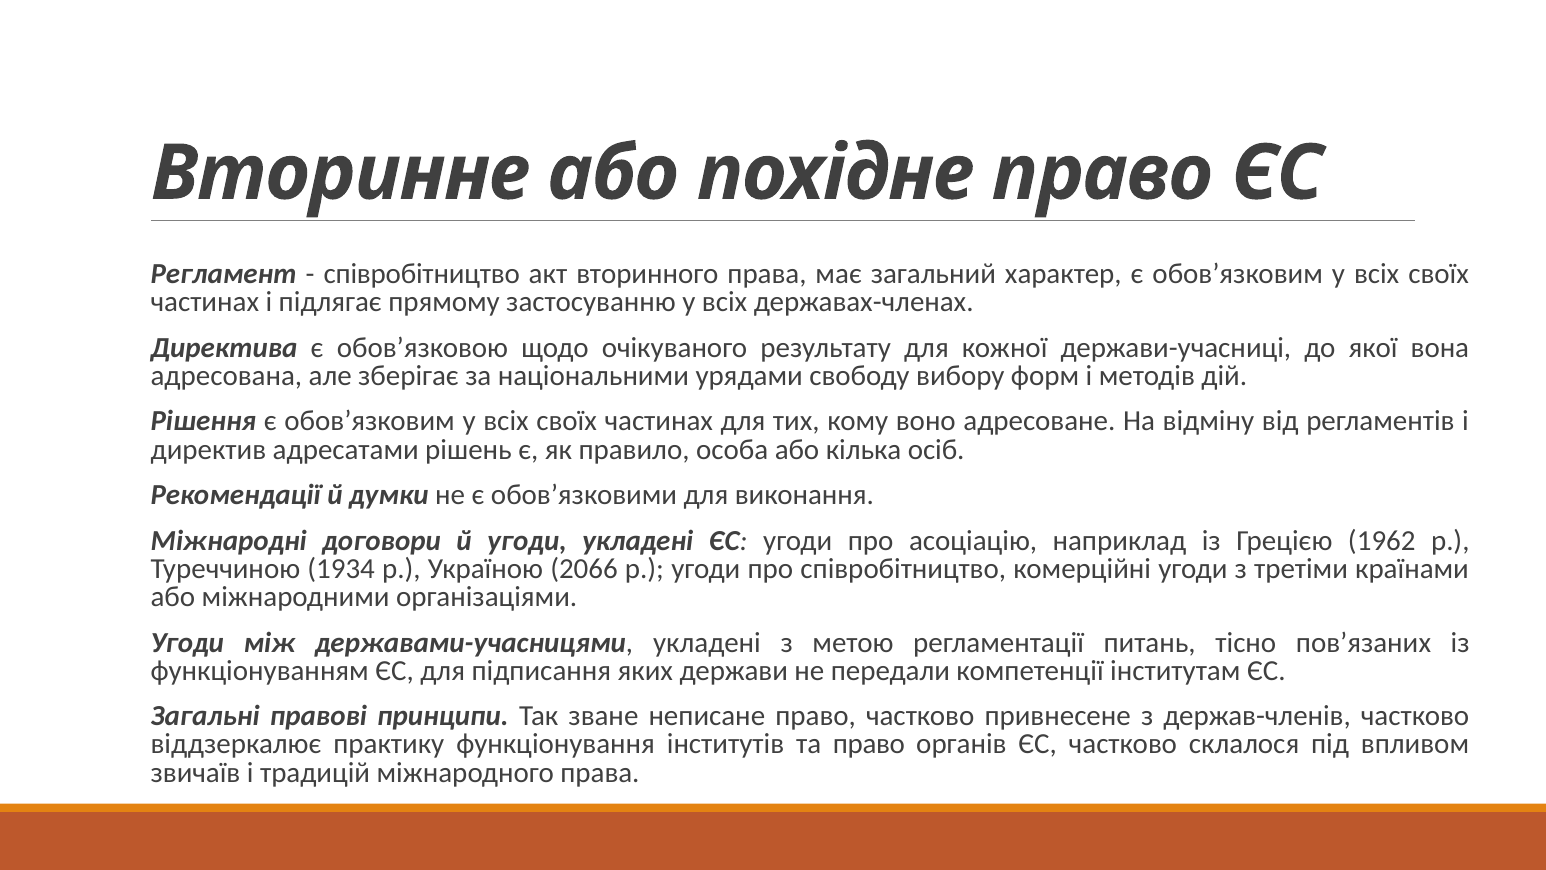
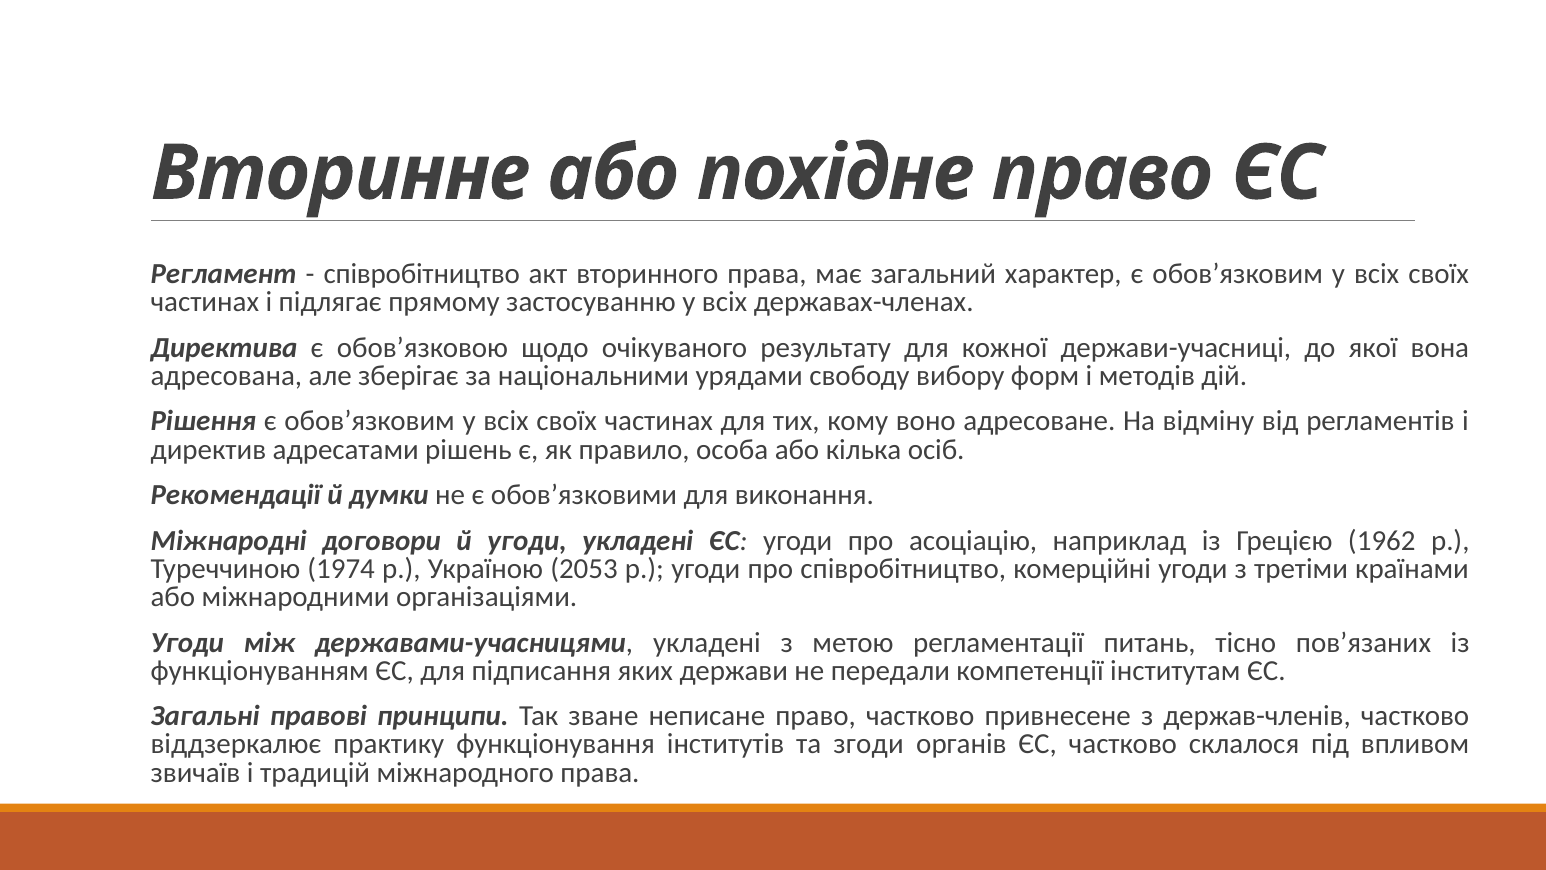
1934: 1934 -> 1974
2066: 2066 -> 2053
та право: право -> згоди
